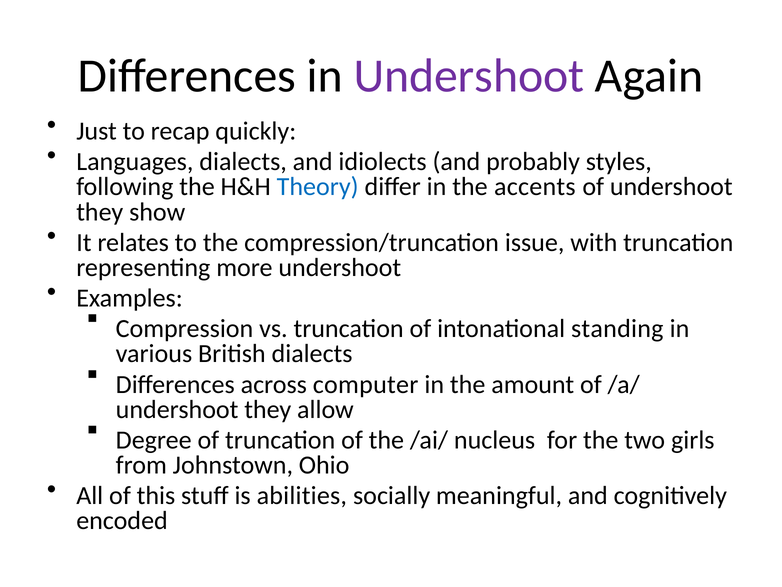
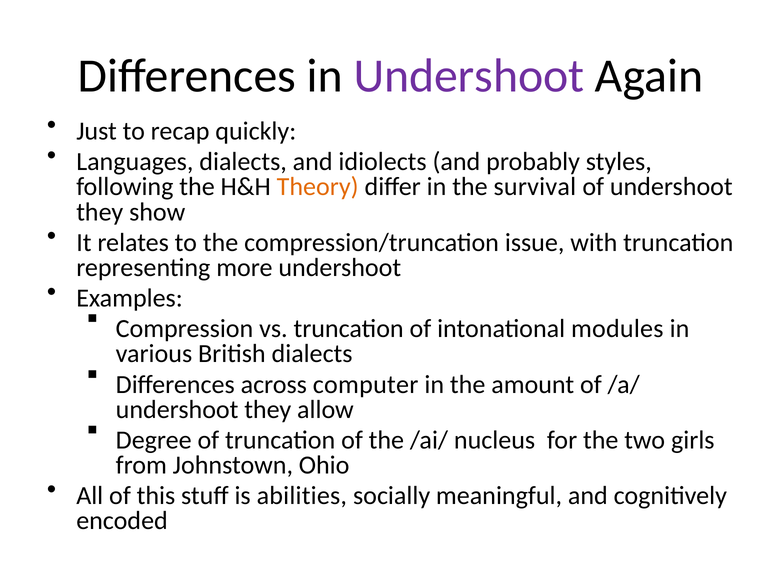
Theory colour: blue -> orange
accents: accents -> survival
standing: standing -> modules
